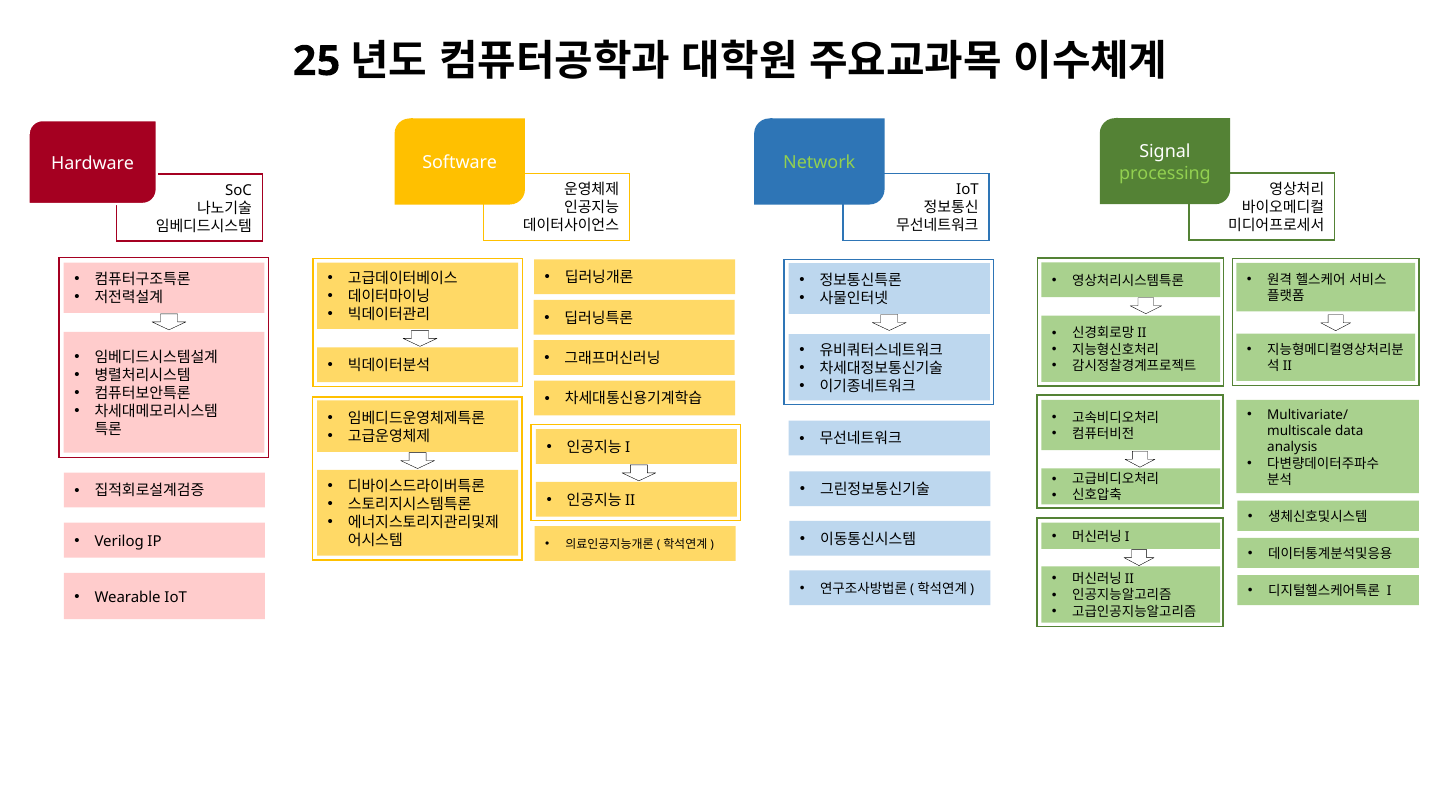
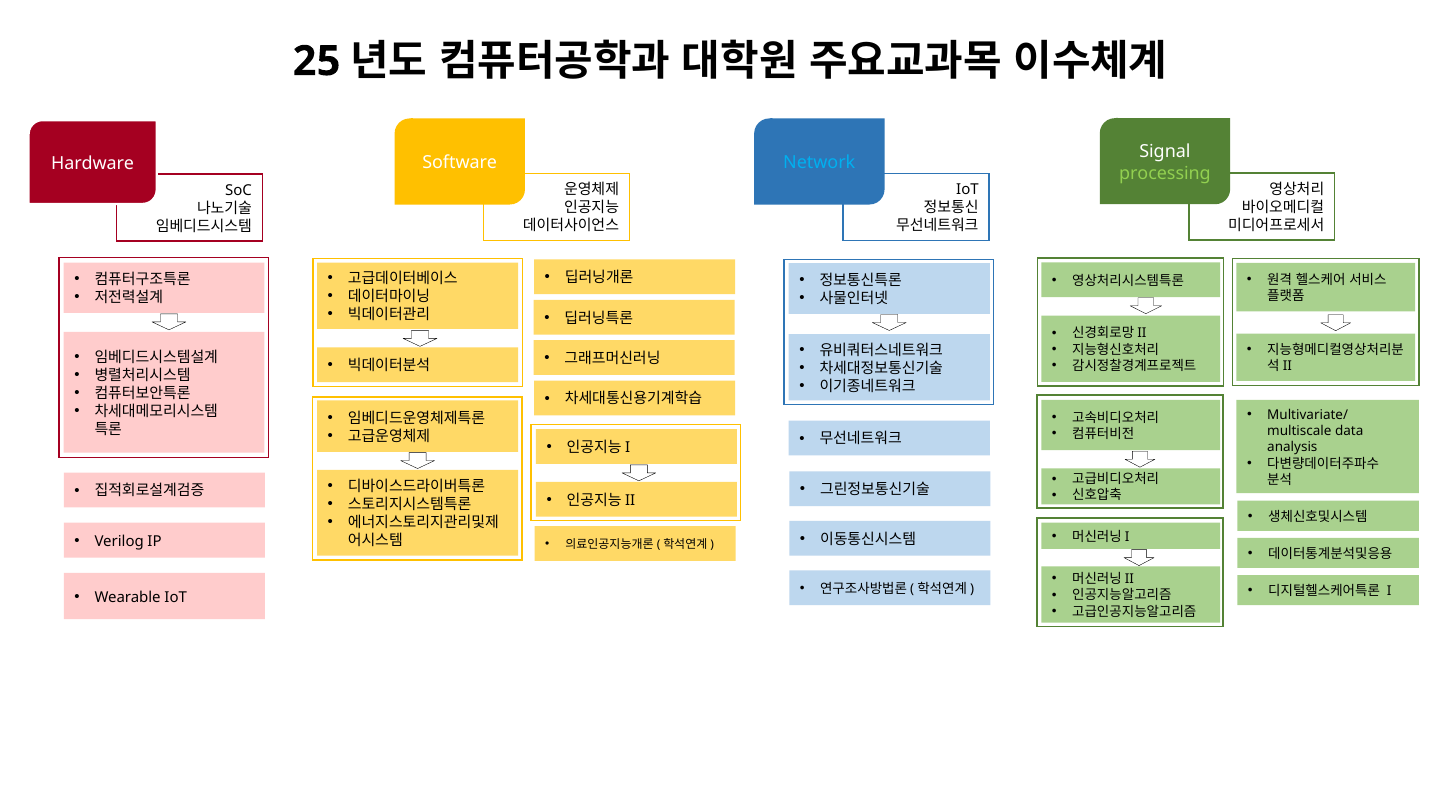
Network colour: light green -> light blue
